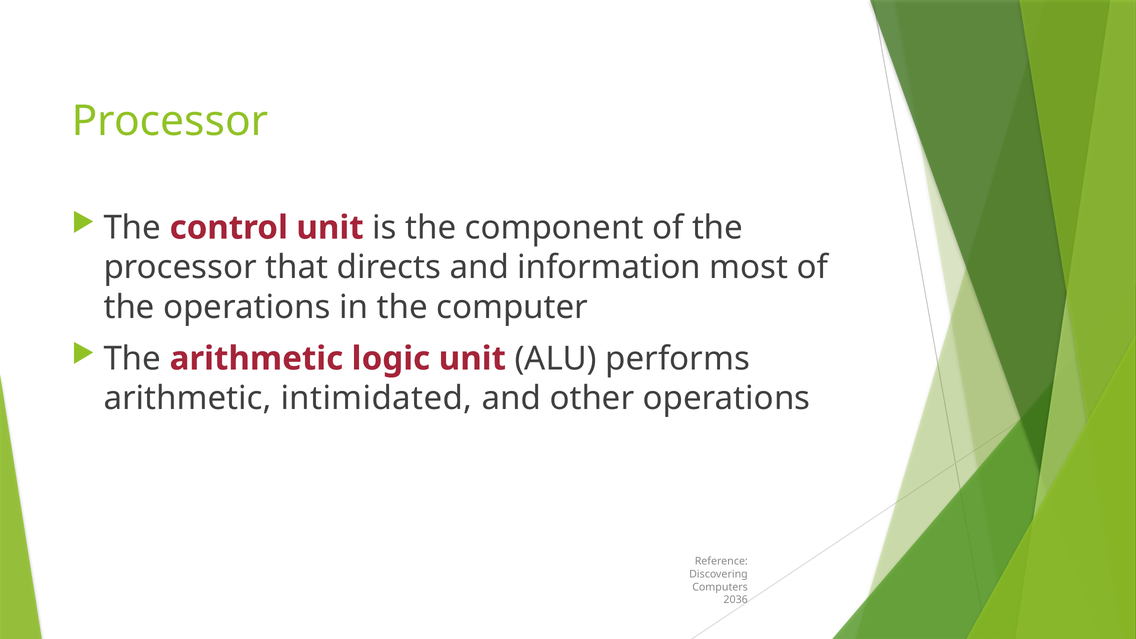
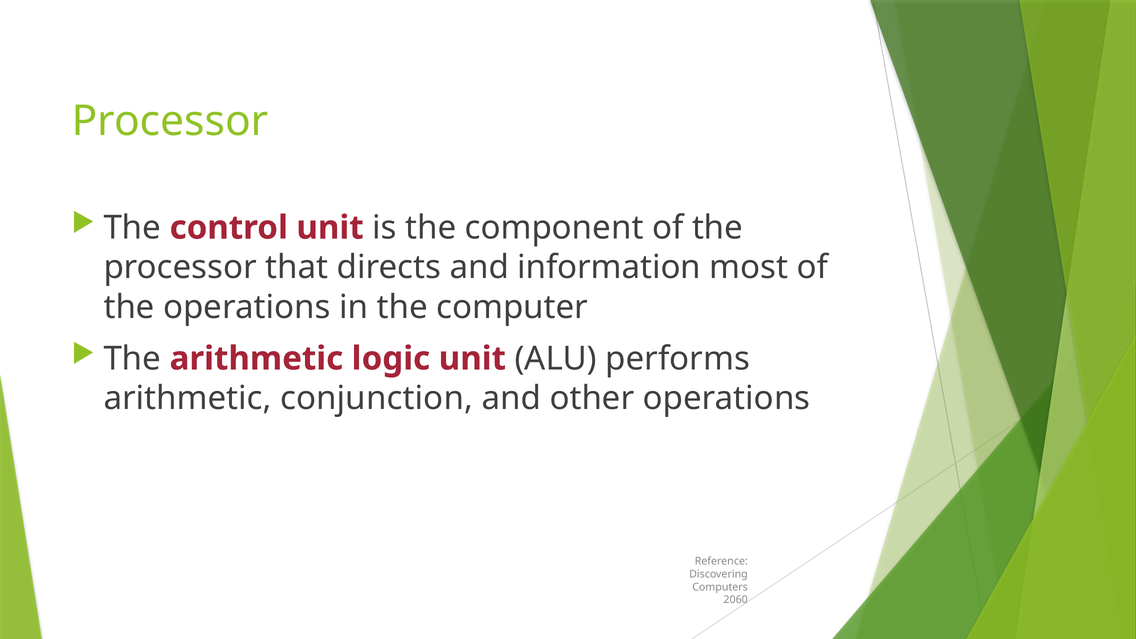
intimidated: intimidated -> conjunction
2036: 2036 -> 2060
